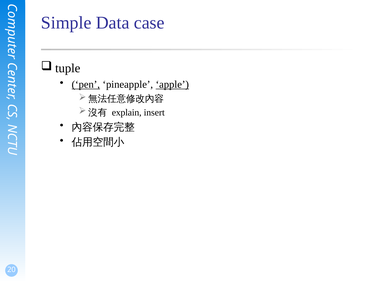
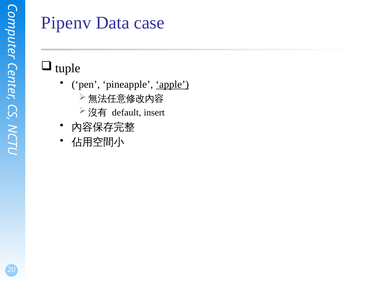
Simple: Simple -> Pipenv
pen underline: present -> none
explain: explain -> default
